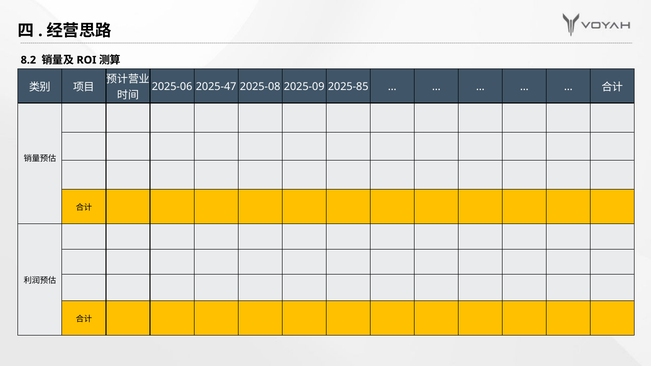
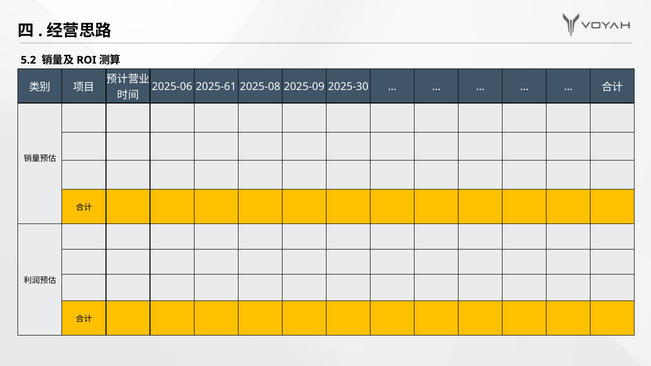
8.2: 8.2 -> 5.2
2025-47: 2025-47 -> 2025-61
2025-85: 2025-85 -> 2025-30
